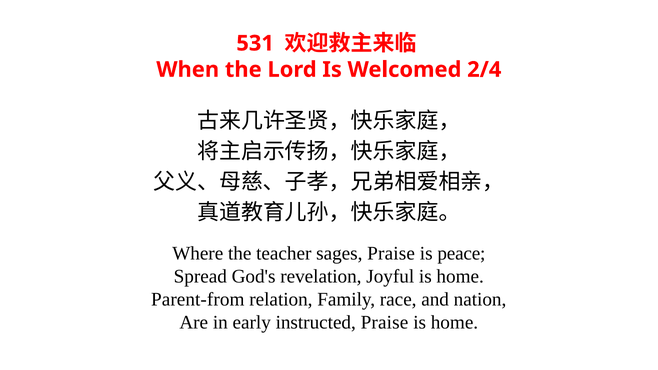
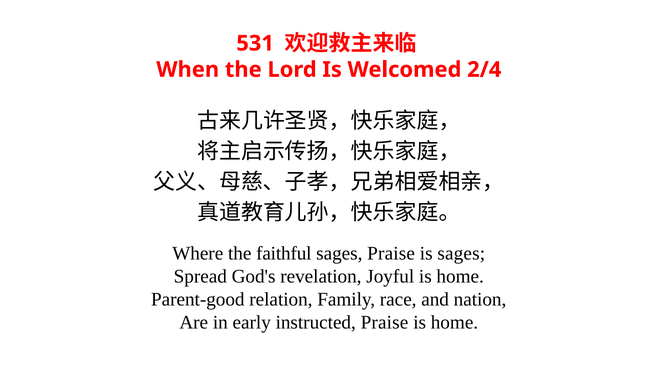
teacher: teacher -> faithful
is peace: peace -> sages
Parent-from: Parent-from -> Parent-good
